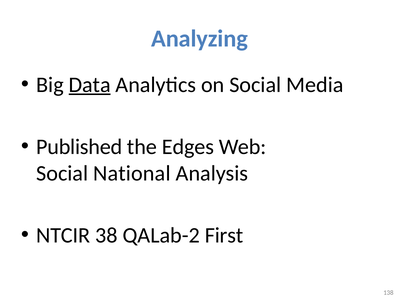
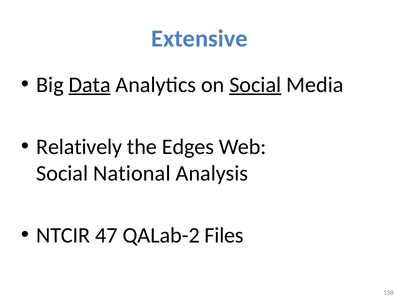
Analyzing: Analyzing -> Extensive
Social at (255, 85) underline: none -> present
Published: Published -> Relatively
38: 38 -> 47
First: First -> Files
